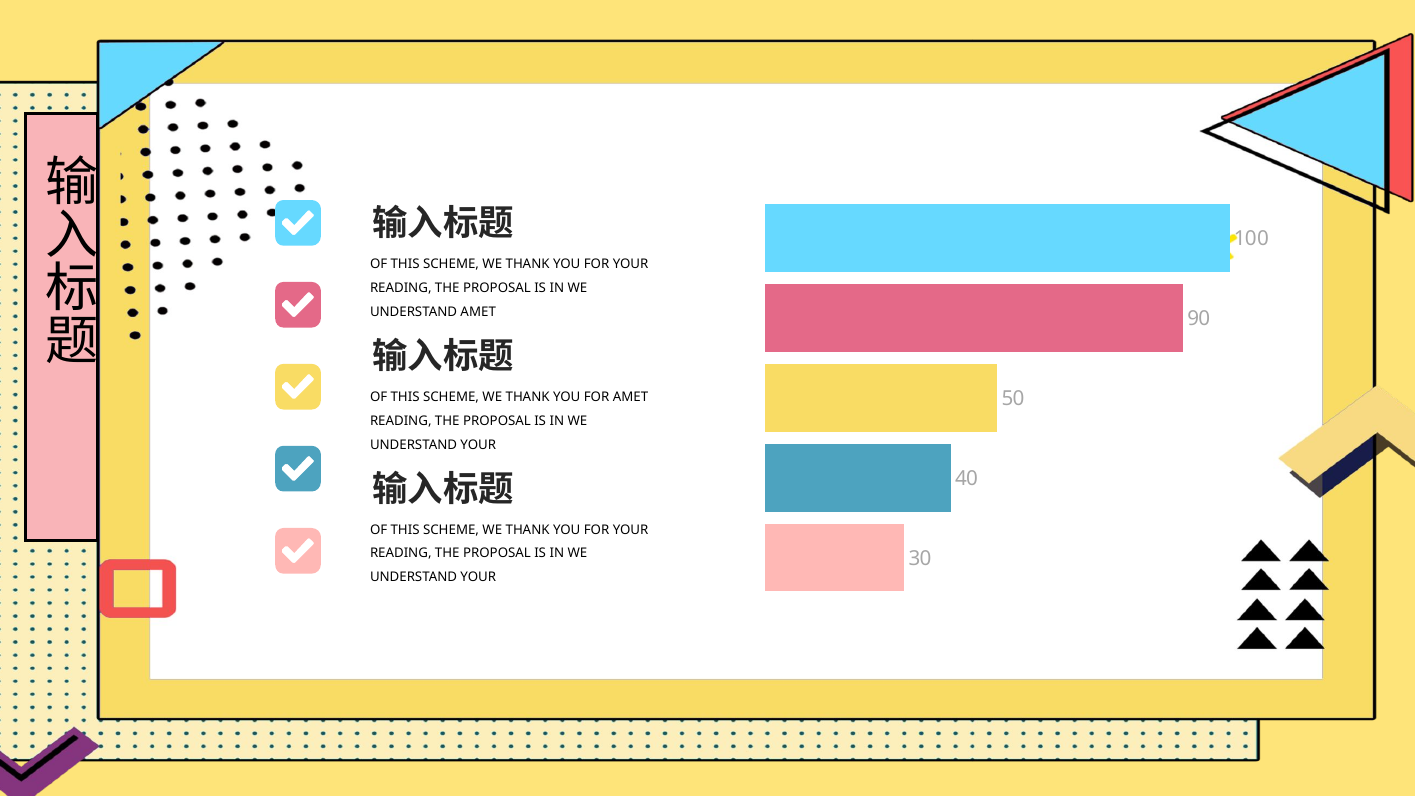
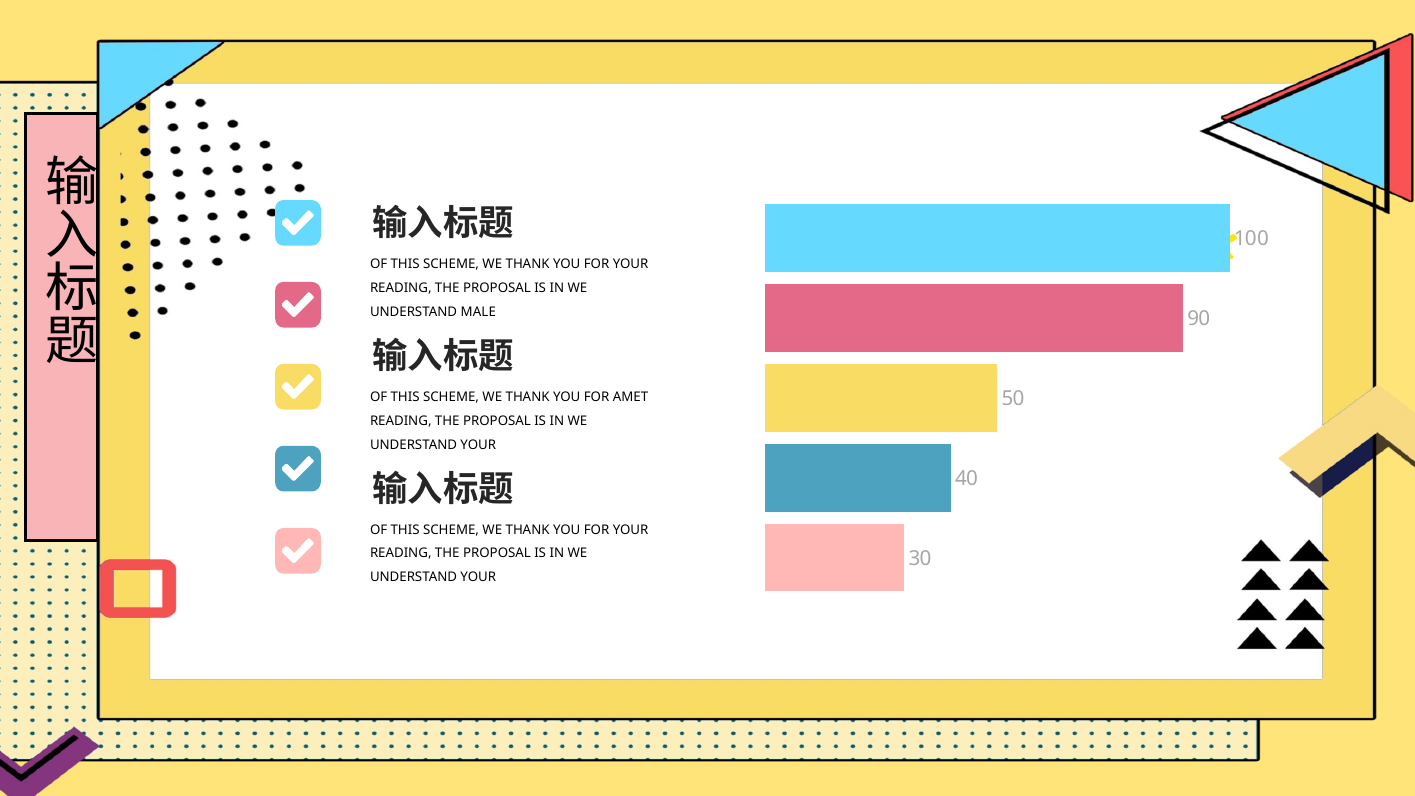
UNDERSTAND AMET: AMET -> MALE
